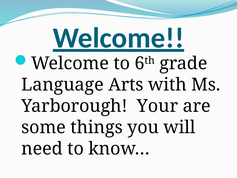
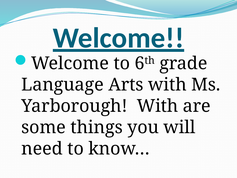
Yarborough Your: Your -> With
